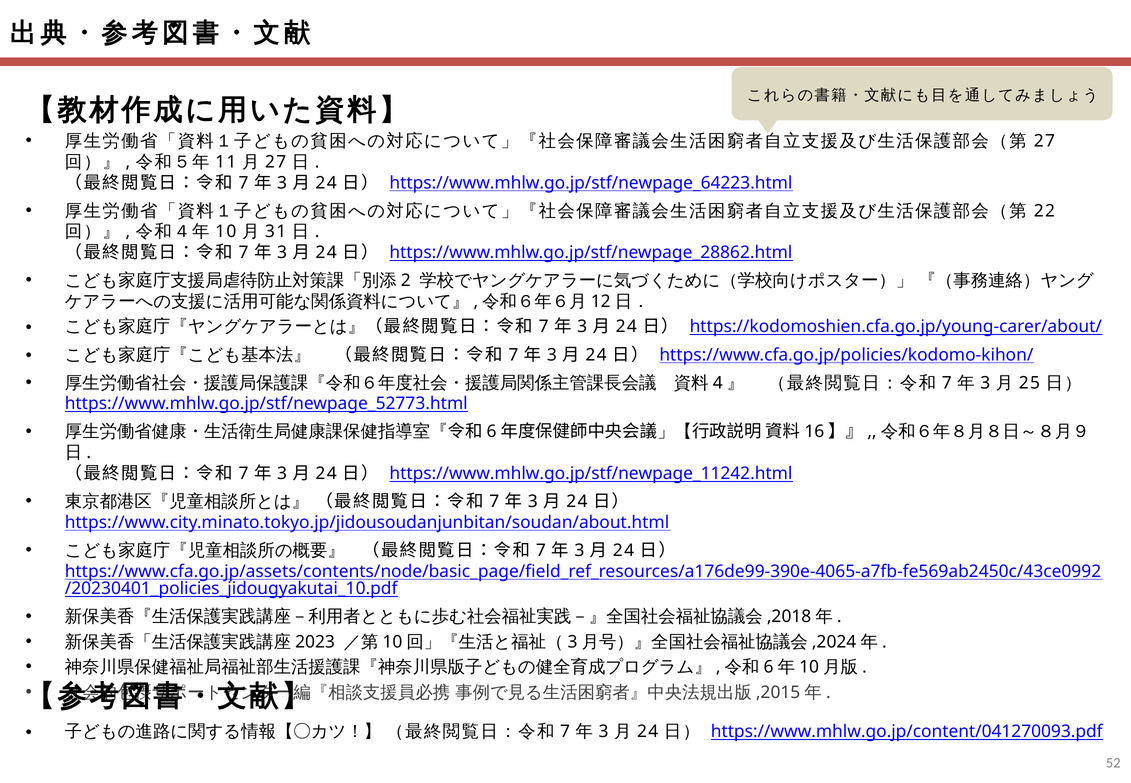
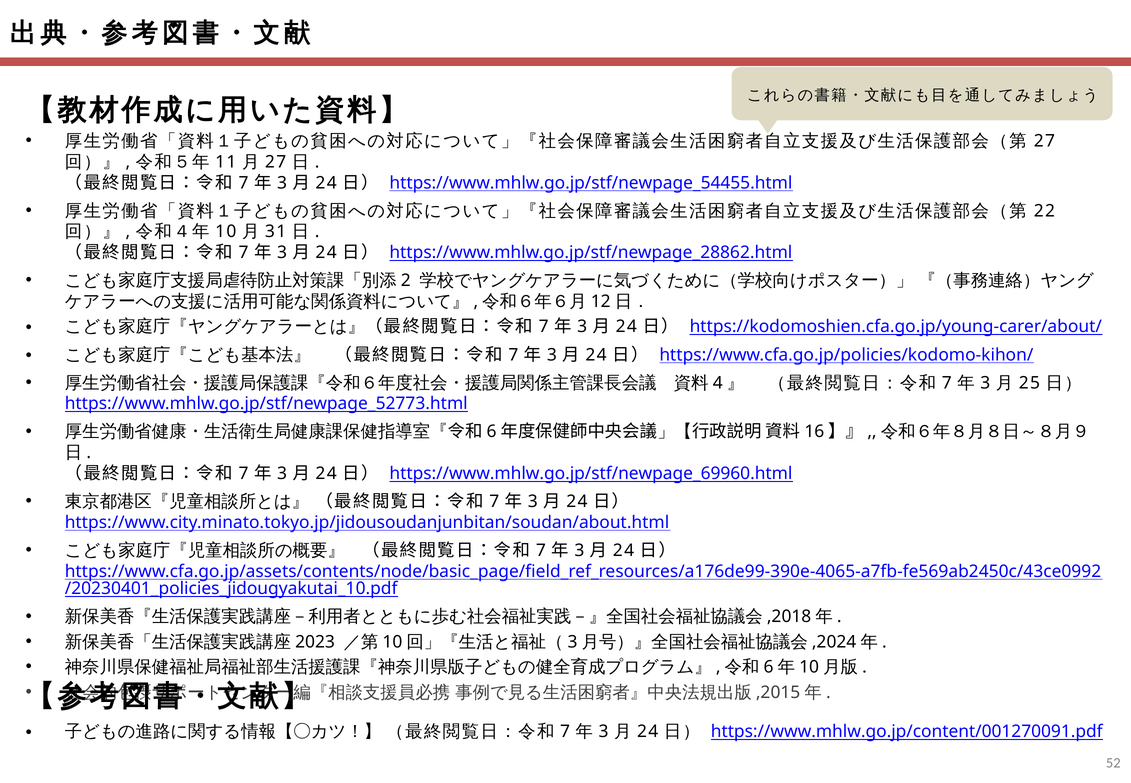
https://www.mhlw.go.jp/stf/newpage_64223.html: https://www.mhlw.go.jp/stf/newpage_64223.html -> https://www.mhlw.go.jp/stf/newpage_54455.html
https://www.mhlw.go.jp/stf/newpage_11242.html: https://www.mhlw.go.jp/stf/newpage_11242.html -> https://www.mhlw.go.jp/stf/newpage_69960.html
https://www.mhlw.go.jp/content/041270093.pdf: https://www.mhlw.go.jp/content/041270093.pdf -> https://www.mhlw.go.jp/content/001270091.pdf
